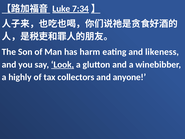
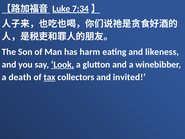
highly: highly -> death
tax underline: none -> present
anyone: anyone -> invited
